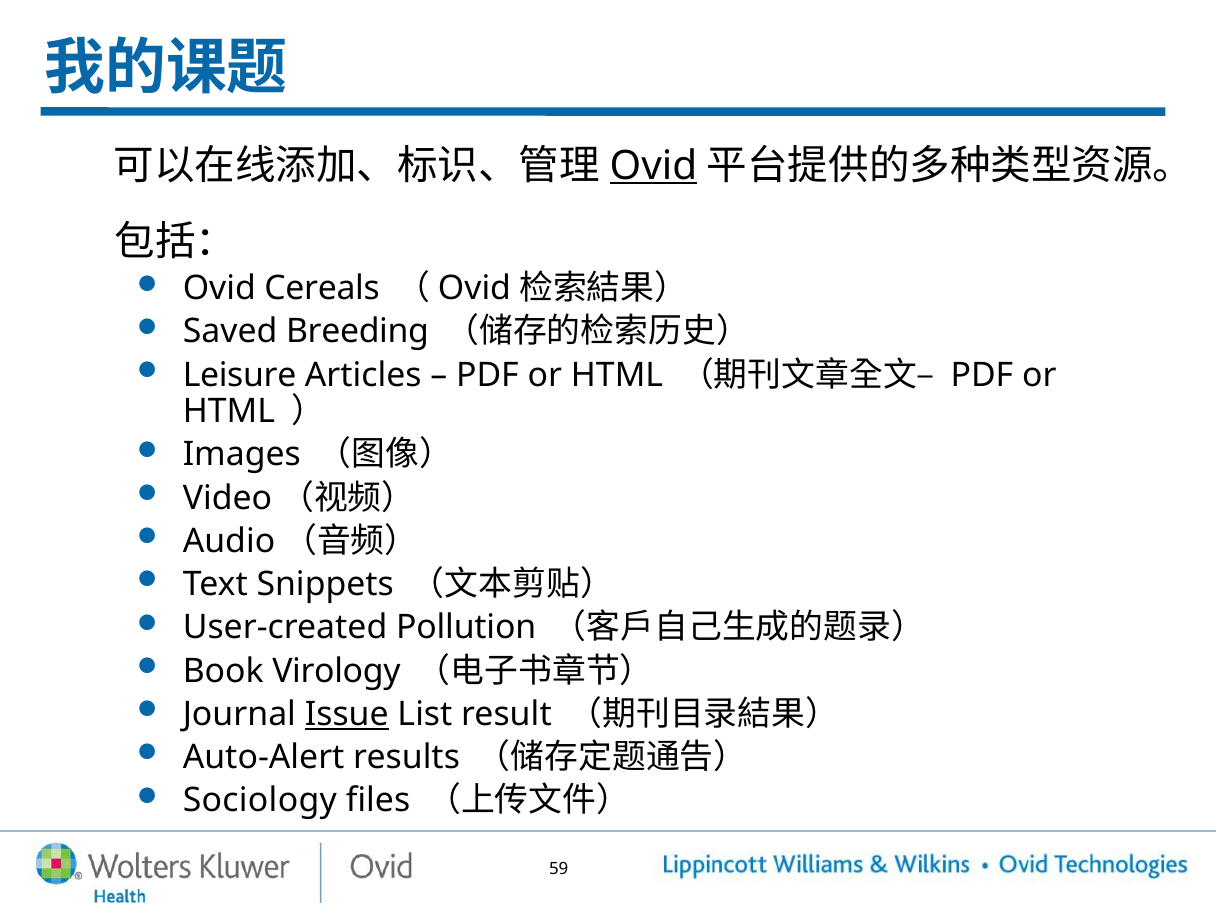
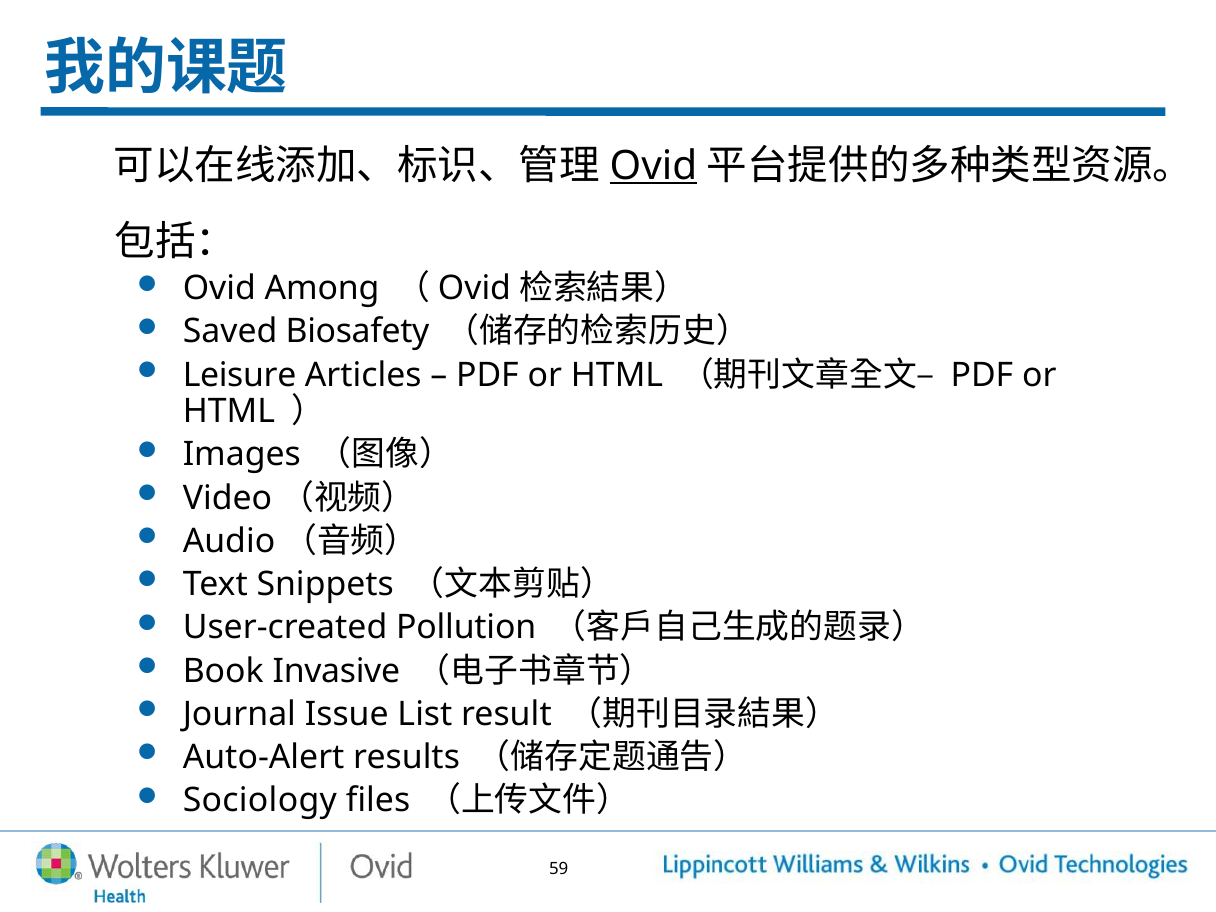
Cereals: Cereals -> Among
Breeding: Breeding -> Biosafety
Virology: Virology -> Invasive
Issue underline: present -> none
